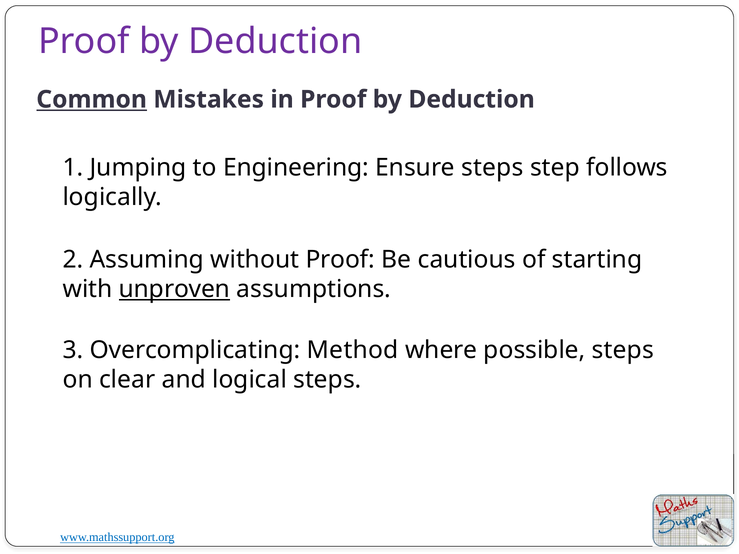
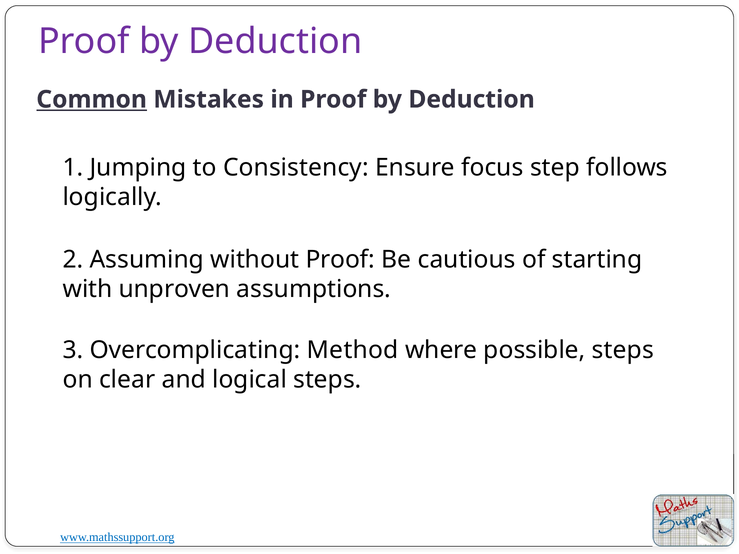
Engineering: Engineering -> Consistency
Ensure steps: steps -> focus
unproven underline: present -> none
